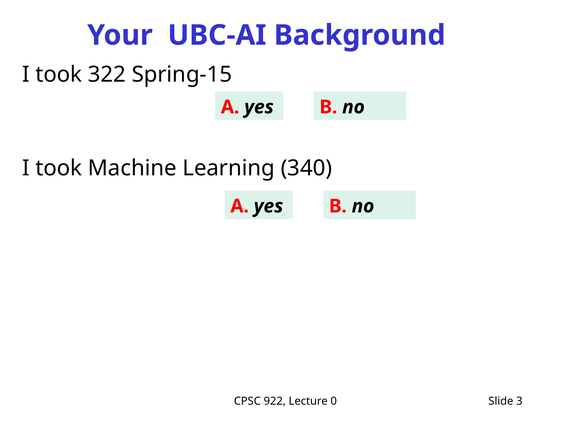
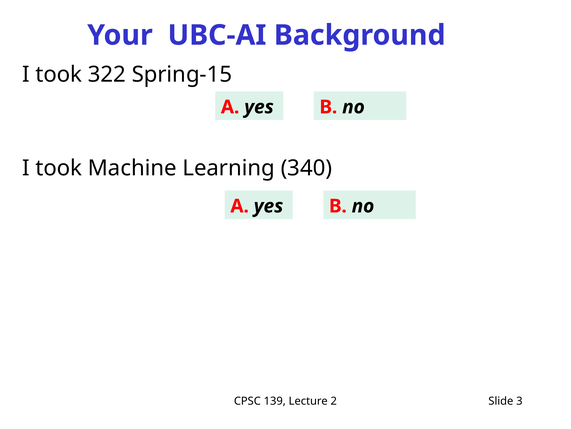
922: 922 -> 139
0: 0 -> 2
